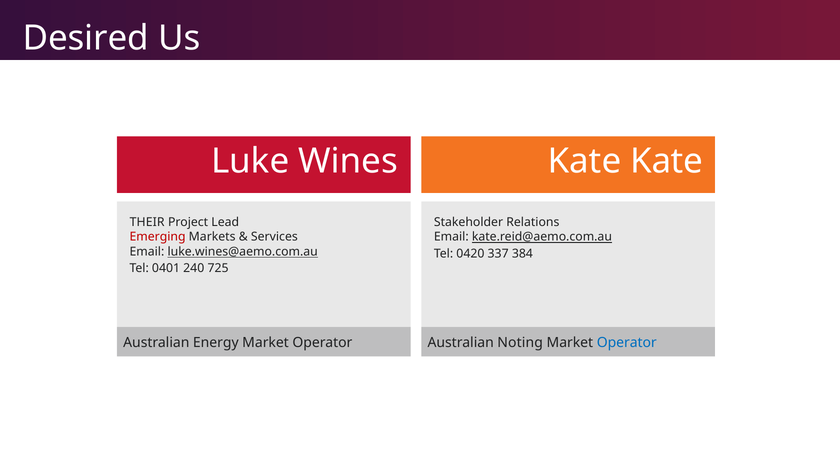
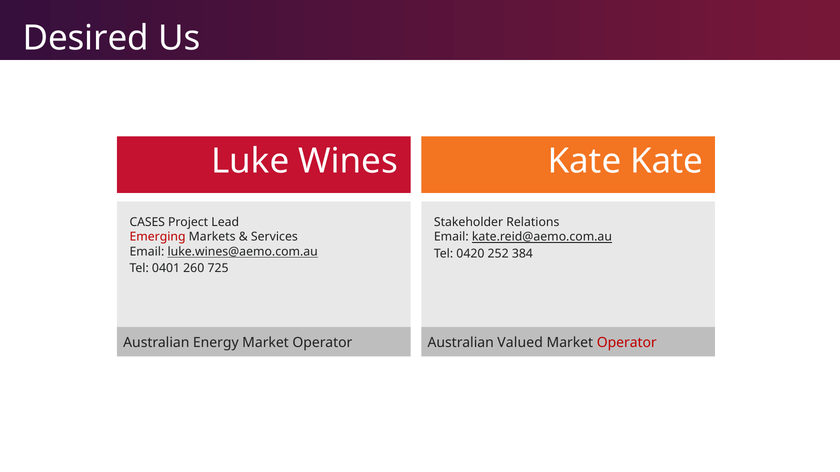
THEIR: THEIR -> CASES
337: 337 -> 252
240: 240 -> 260
Noting: Noting -> Valued
Operator at (627, 343) colour: blue -> red
